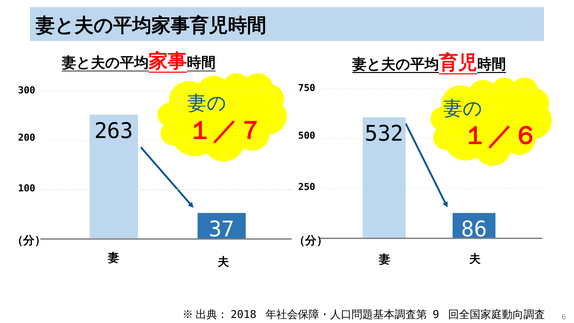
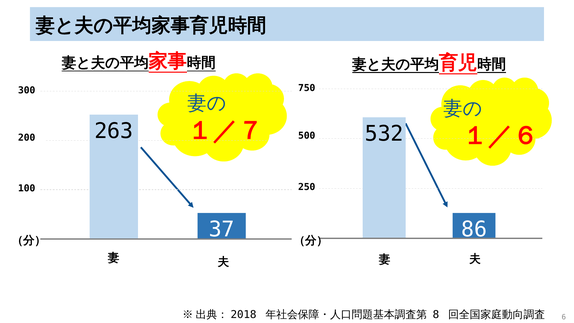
9: 9 -> 8
